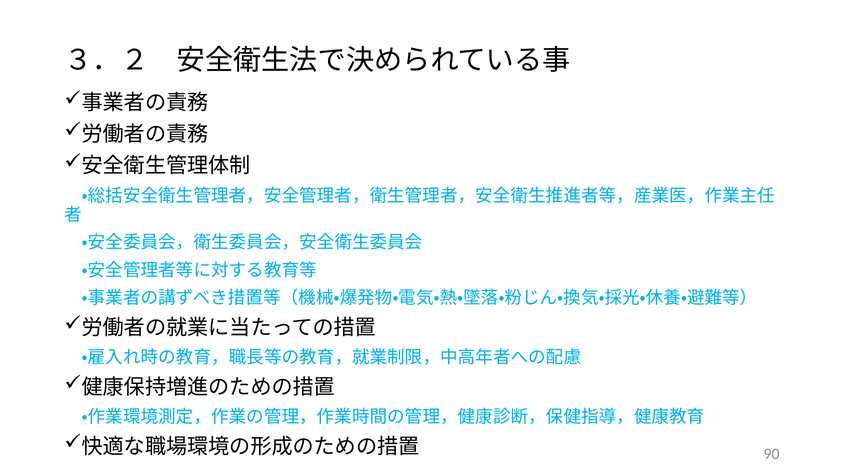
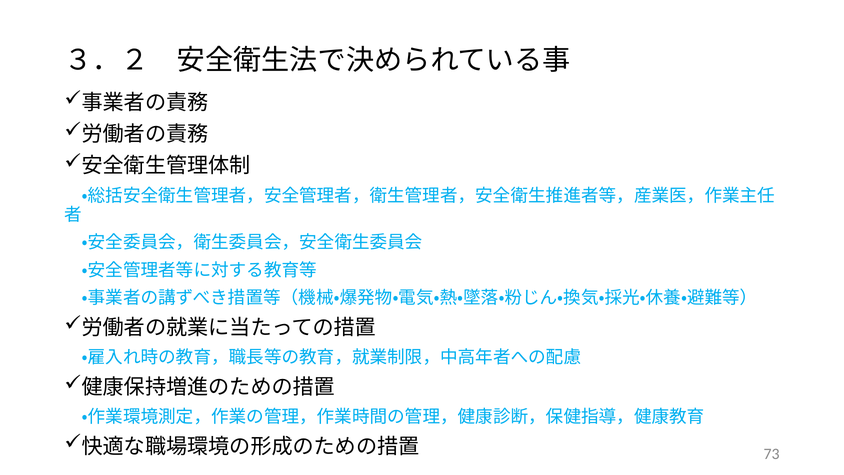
90: 90 -> 73
